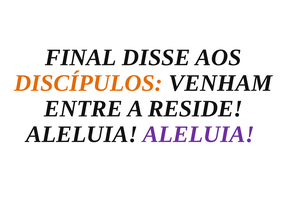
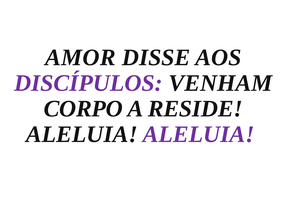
FINAL: FINAL -> AMOR
DISCÍPULOS colour: orange -> purple
ENTRE: ENTRE -> CORPO
